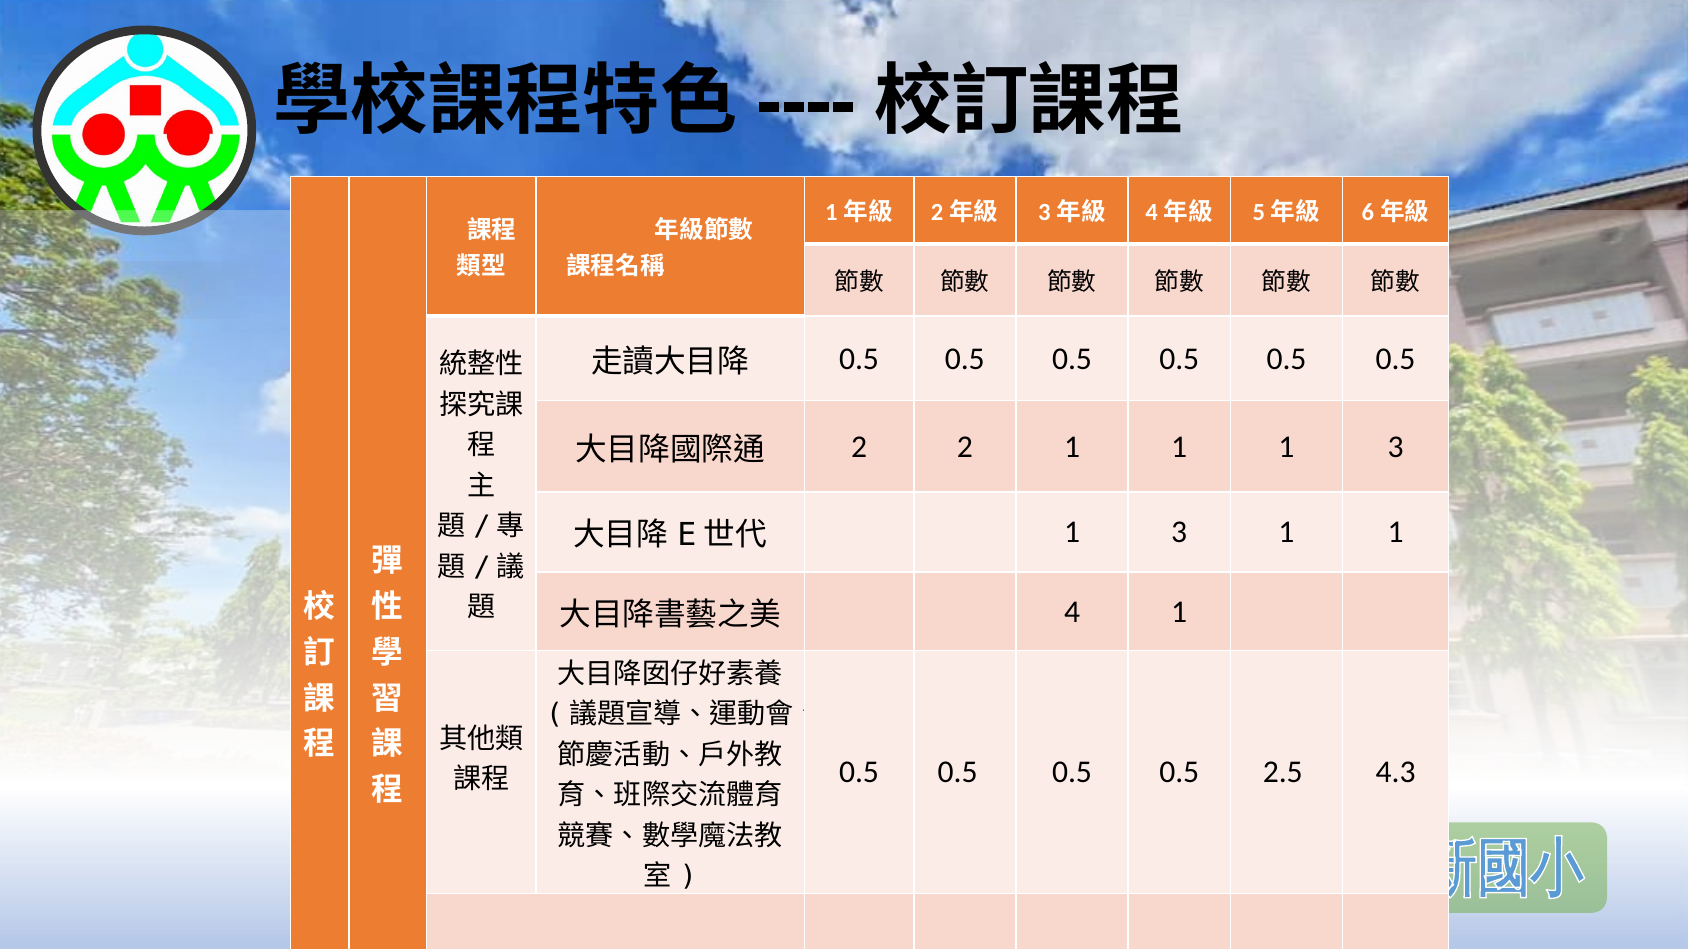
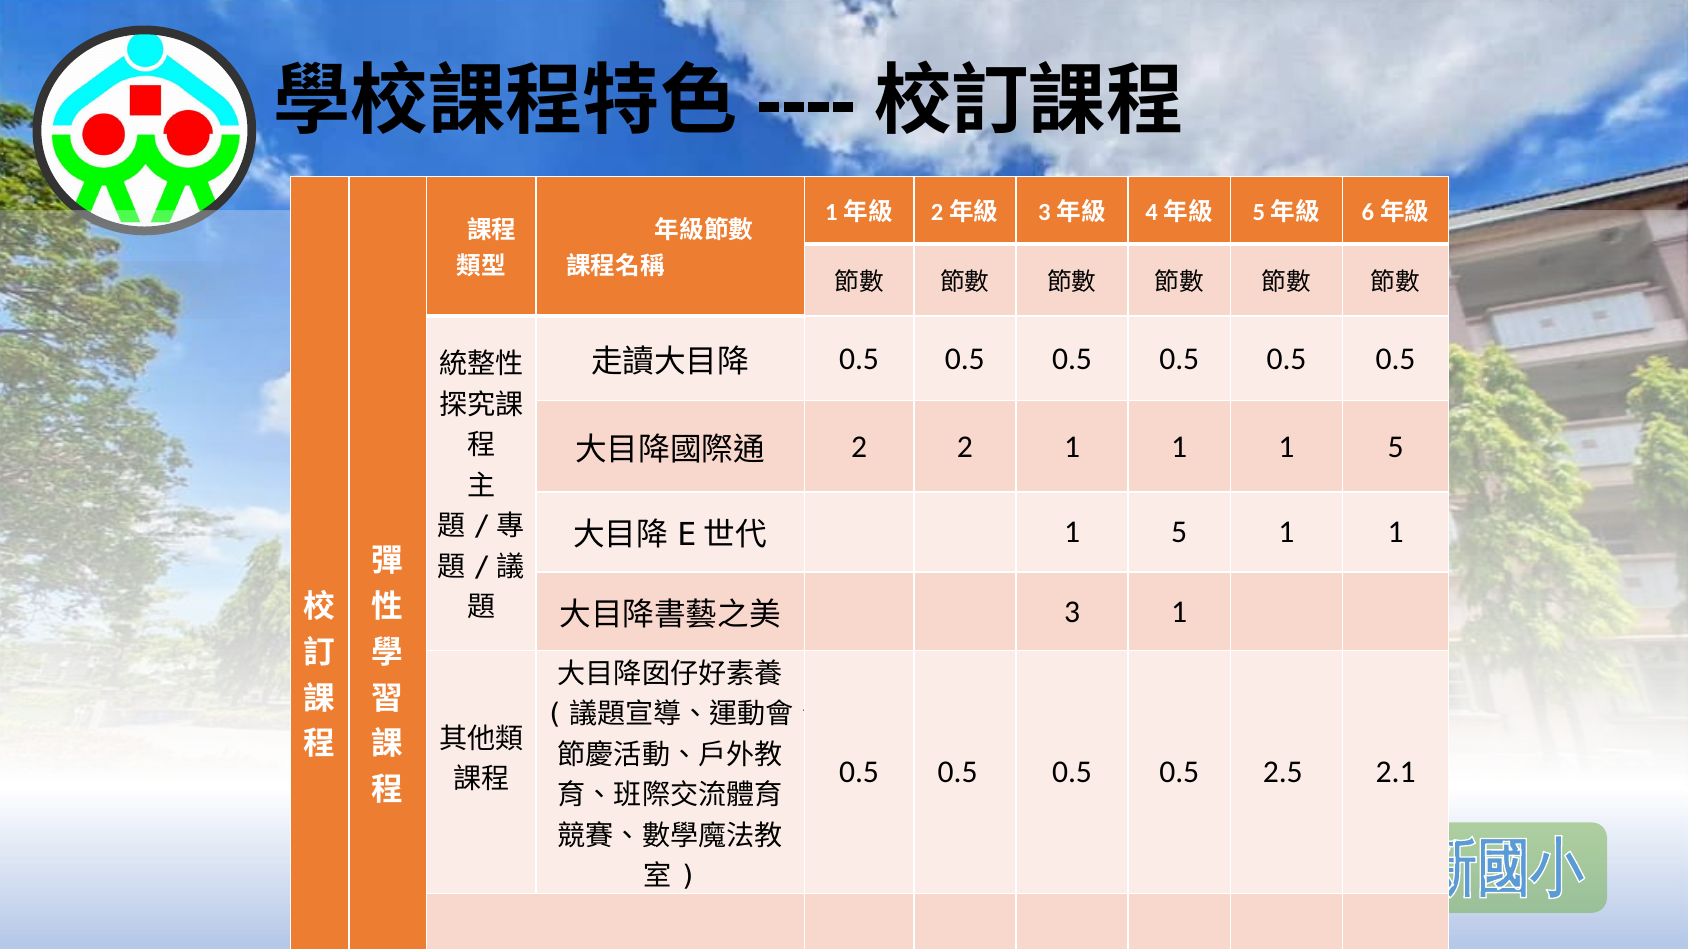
1 1 3: 3 -> 5
3 at (1179, 533): 3 -> 5
4 at (1072, 612): 4 -> 3
4.3: 4.3 -> 2.1
